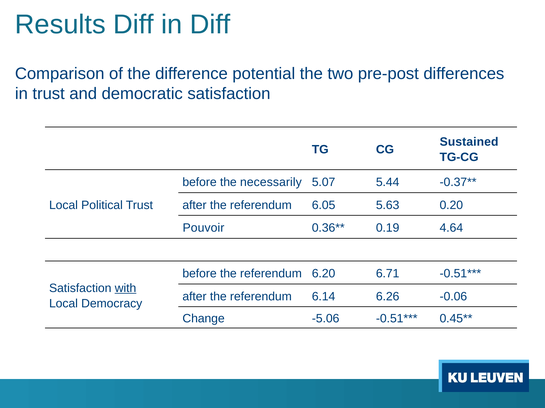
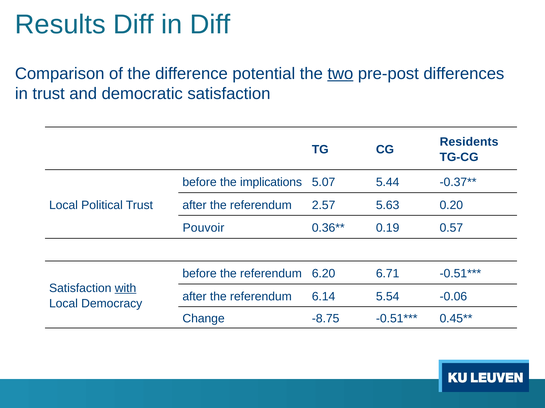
two underline: none -> present
Sustained: Sustained -> Residents
necessarily: necessarily -> implications
6.05: 6.05 -> 2.57
4.64: 4.64 -> 0.57
6.26: 6.26 -> 5.54
-5.06: -5.06 -> -8.75
